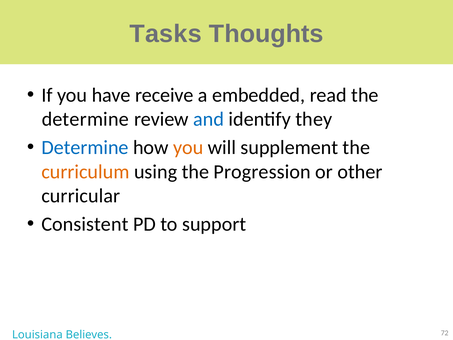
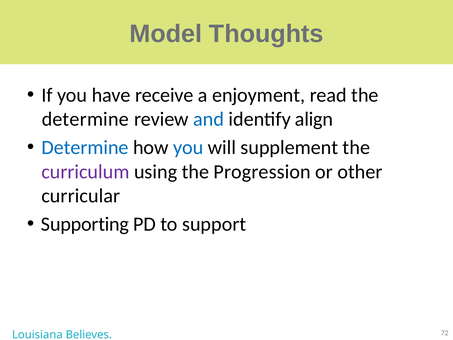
Tasks: Tasks -> Model
embedded: embedded -> enjoyment
they: they -> align
you at (188, 147) colour: orange -> blue
curriculum colour: orange -> purple
Consistent: Consistent -> Supporting
